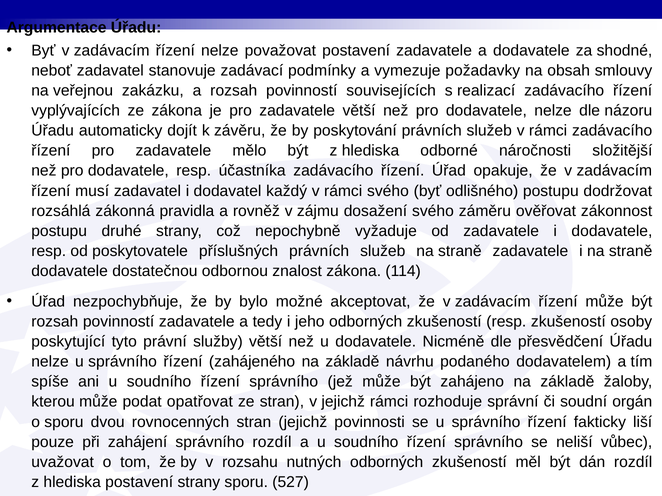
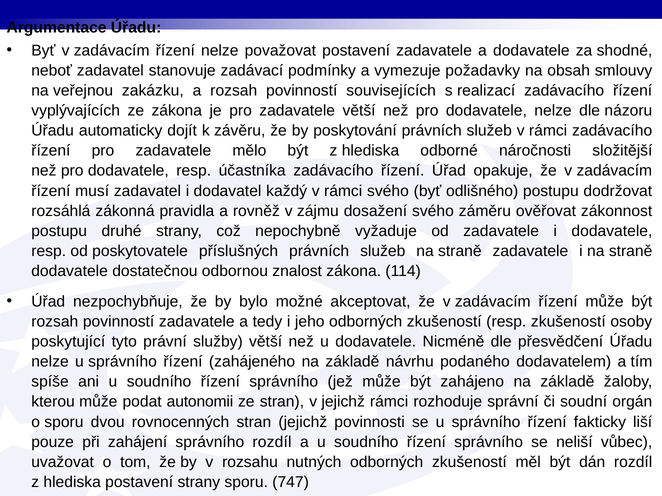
opatřovat: opatřovat -> autonomii
527: 527 -> 747
